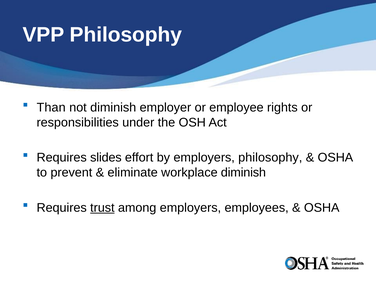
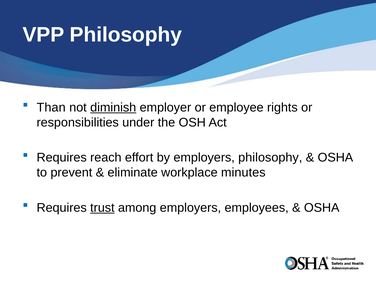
diminish at (113, 107) underline: none -> present
slides: slides -> reach
workplace diminish: diminish -> minutes
